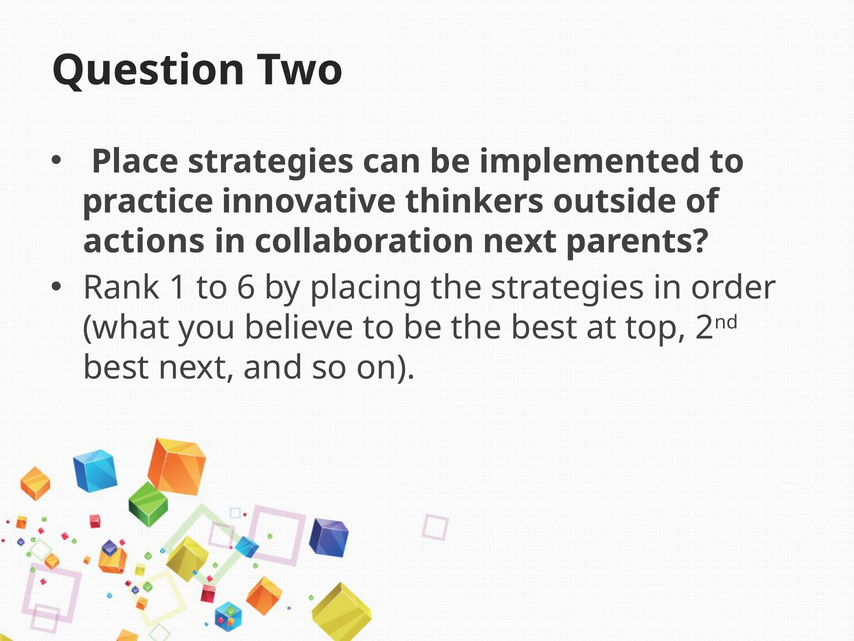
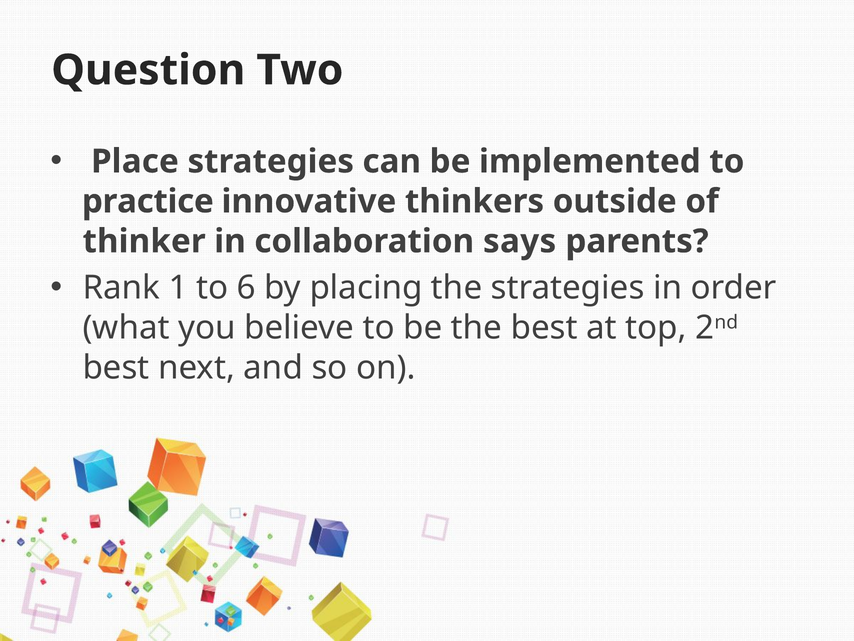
actions: actions -> thinker
collaboration next: next -> says
